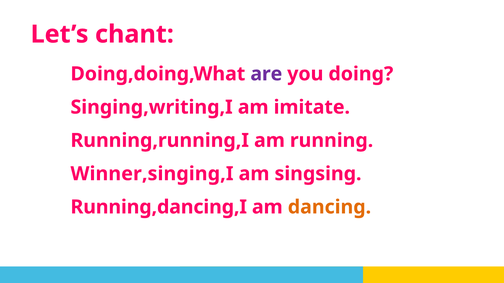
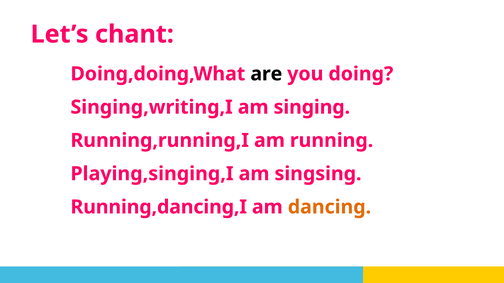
are colour: purple -> black
imitate: imitate -> singing
Winner,singing,I: Winner,singing,I -> Playing,singing,I
